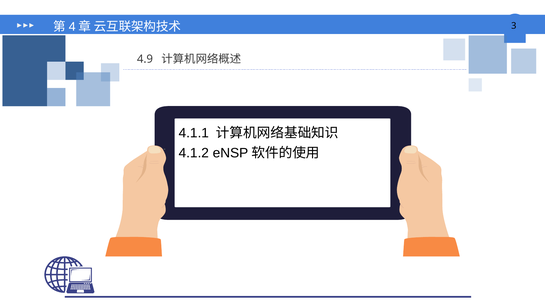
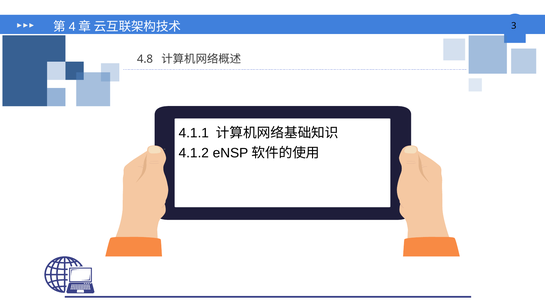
4.9: 4.9 -> 4.8
